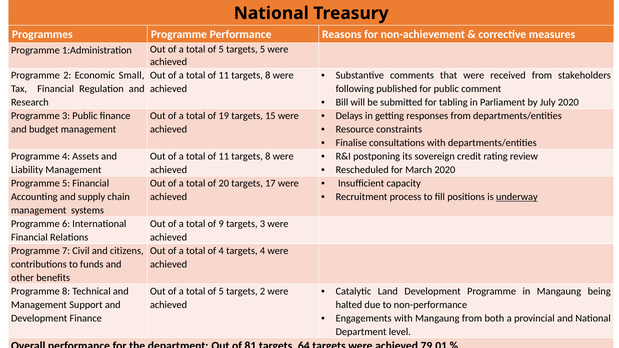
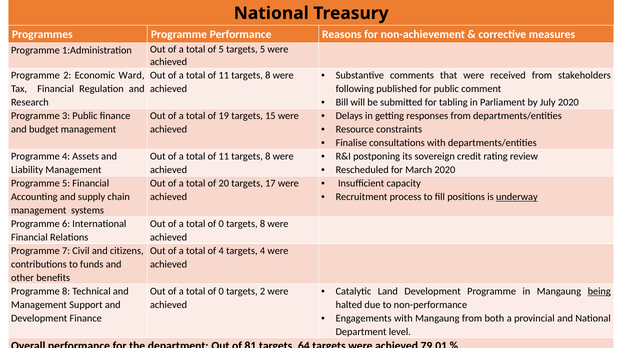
Small: Small -> Ward
9 at (221, 224): 9 -> 0
3 at (263, 224): 3 -> 8
being underline: none -> present
5 at (221, 291): 5 -> 0
